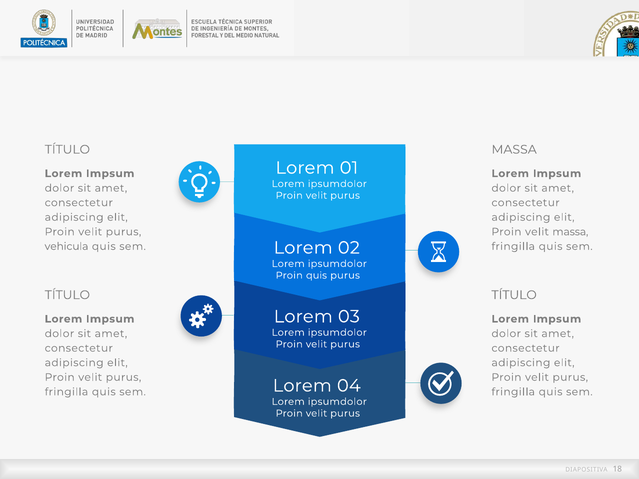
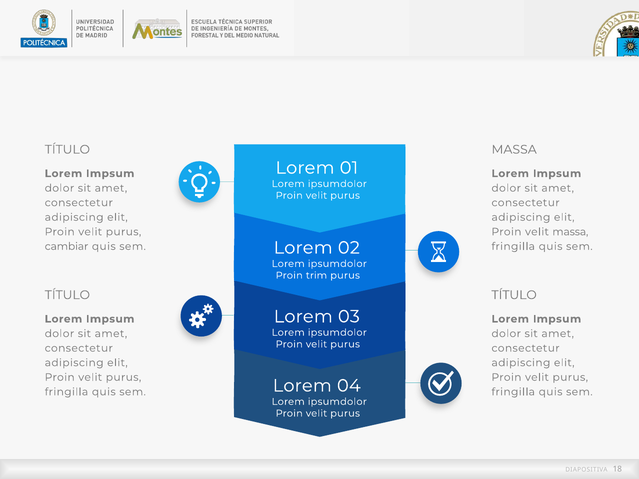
vehicula: vehicula -> cambiar
Proin quis: quis -> trim
